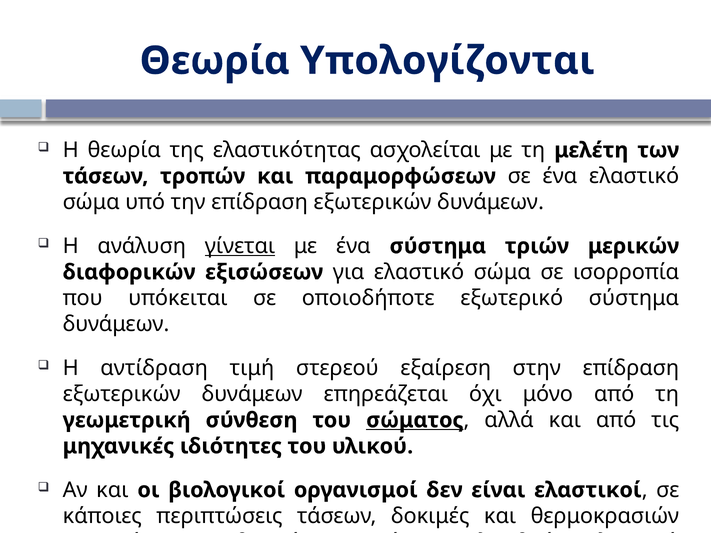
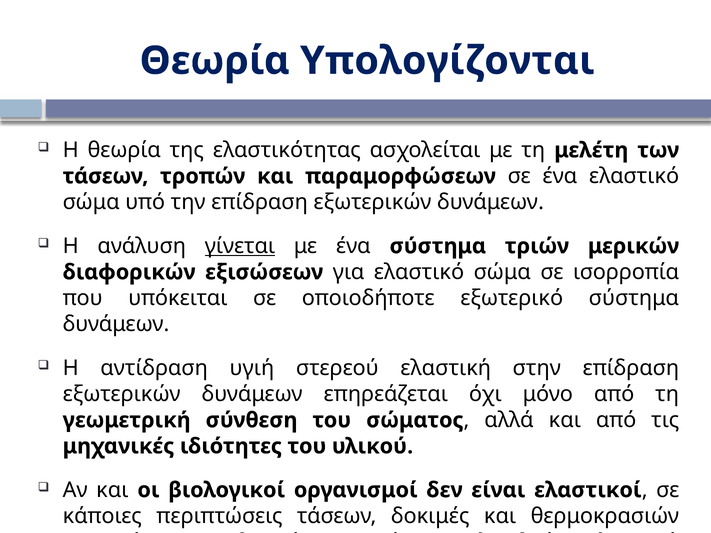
τιμή: τιμή -> υγιή
στερεού εξαίρεση: εξαίρεση -> ελαστική
σώματος underline: present -> none
